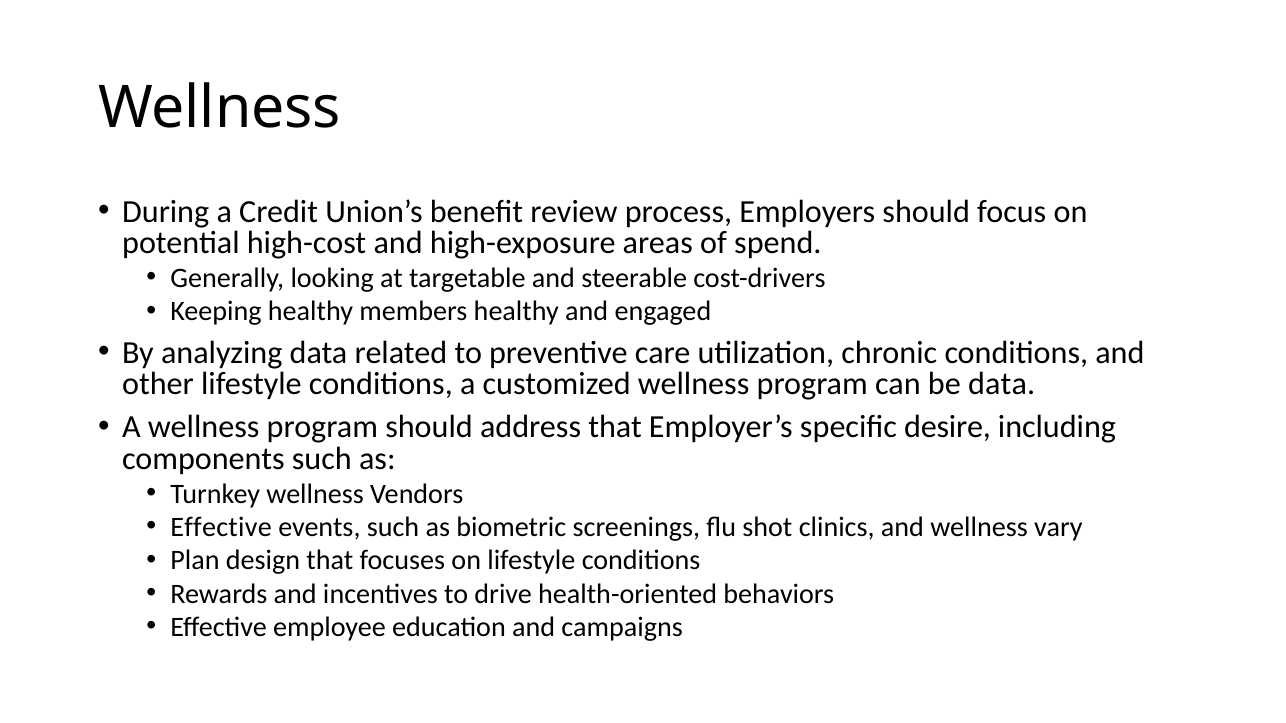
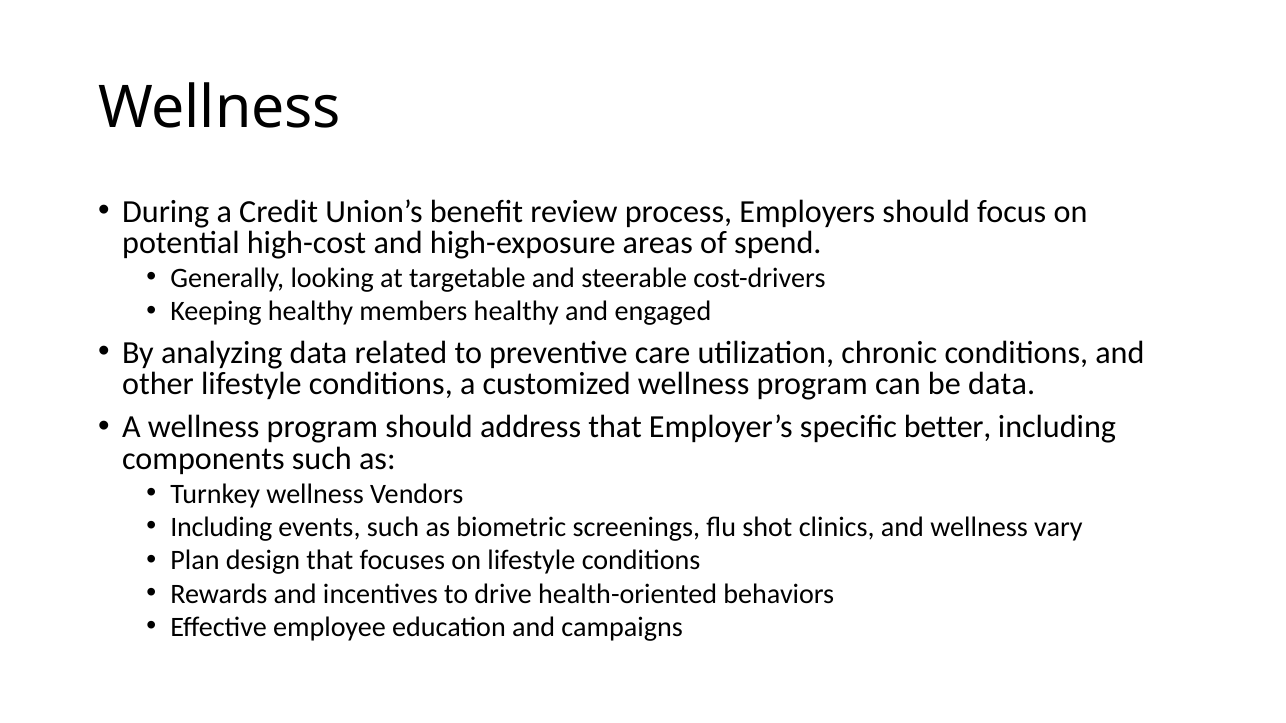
desire: desire -> better
Effective at (221, 528): Effective -> Including
